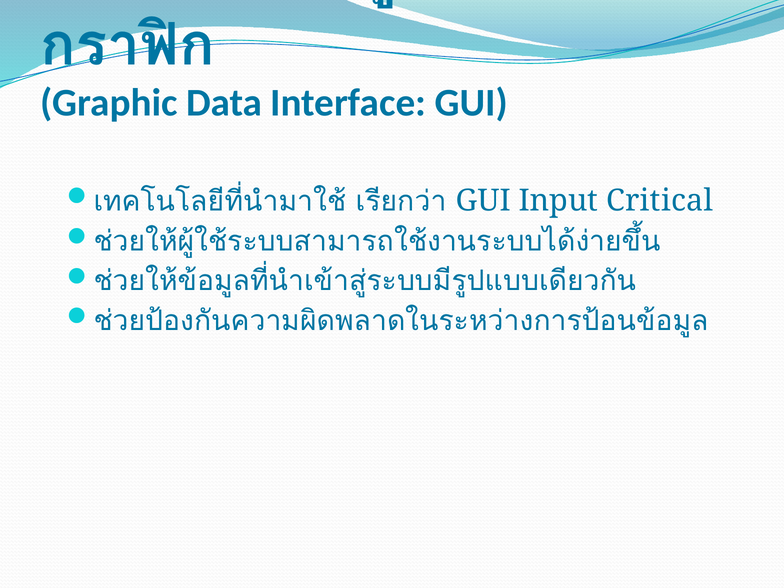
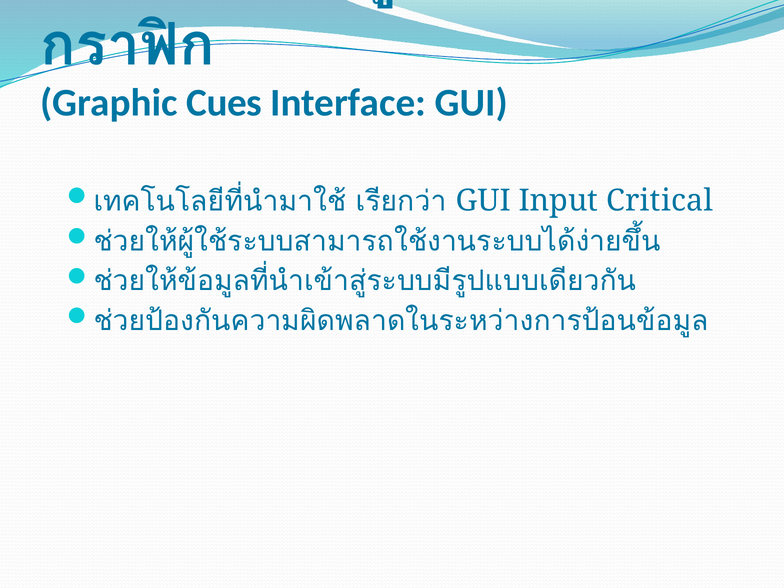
Data: Data -> Cues
